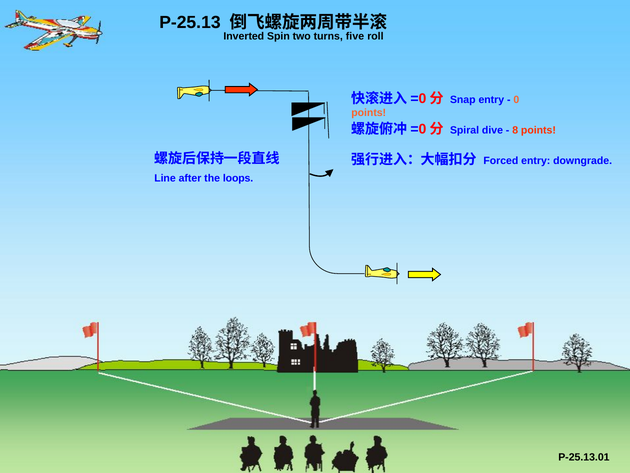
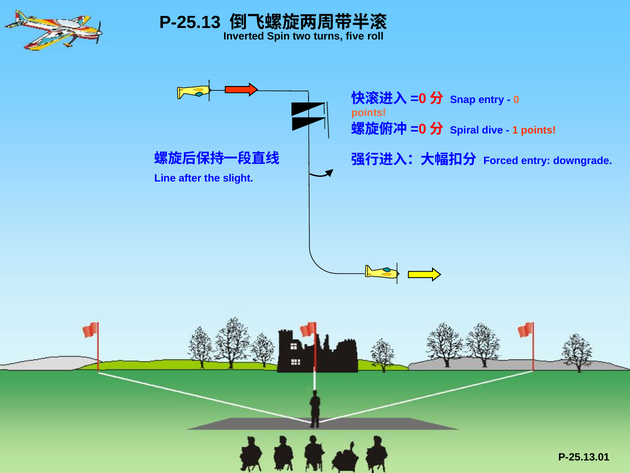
8: 8 -> 1
loops: loops -> slight
